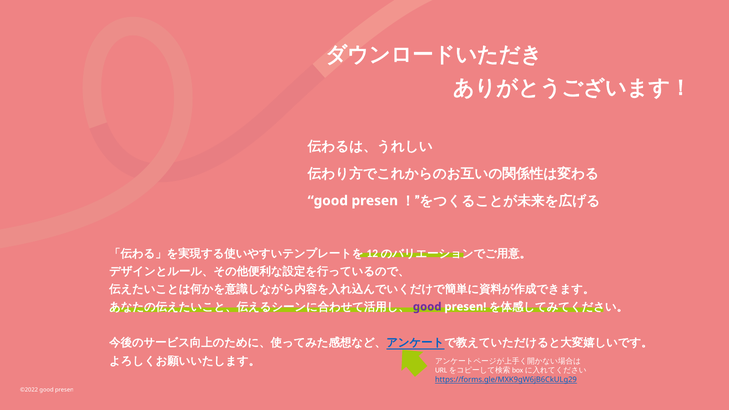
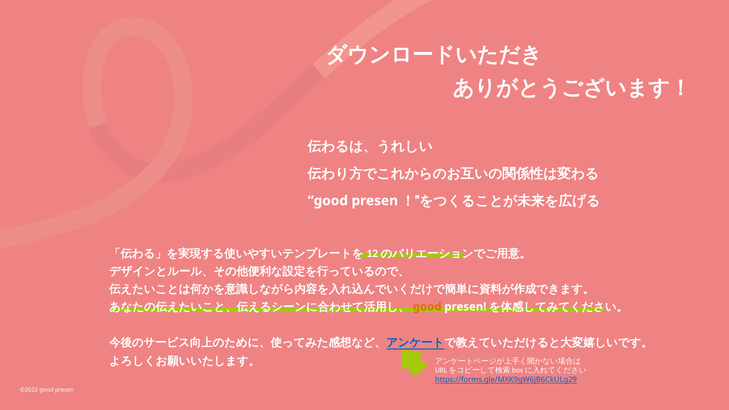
good at (427, 307) colour: purple -> orange
